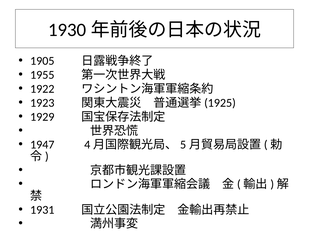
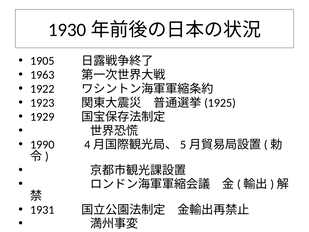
1955: 1955 -> 1963
1947: 1947 -> 1990
